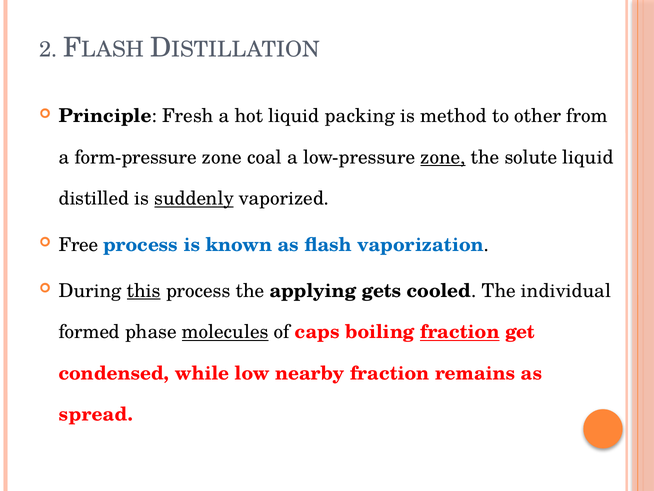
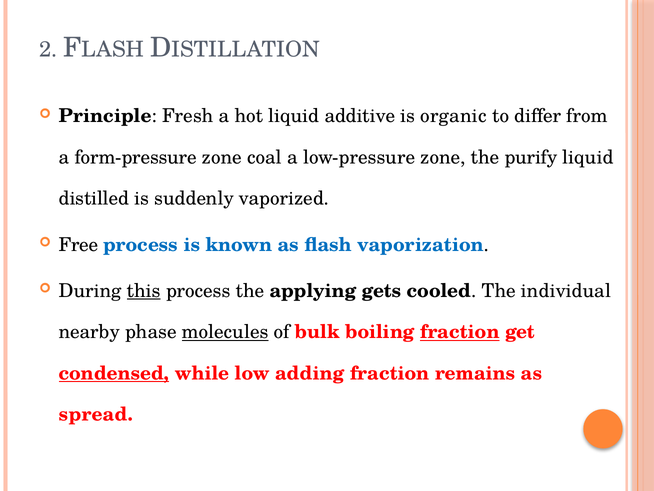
packing: packing -> additive
method: method -> organic
other: other -> differ
zone at (443, 157) underline: present -> none
solute: solute -> purify
suddenly underline: present -> none
formed: formed -> nearby
caps: caps -> bulk
condensed underline: none -> present
nearby: nearby -> adding
